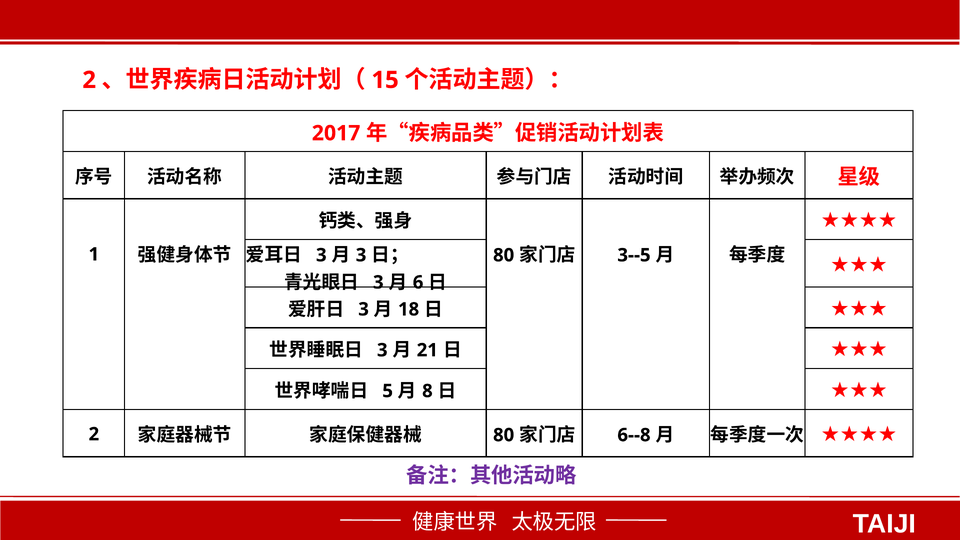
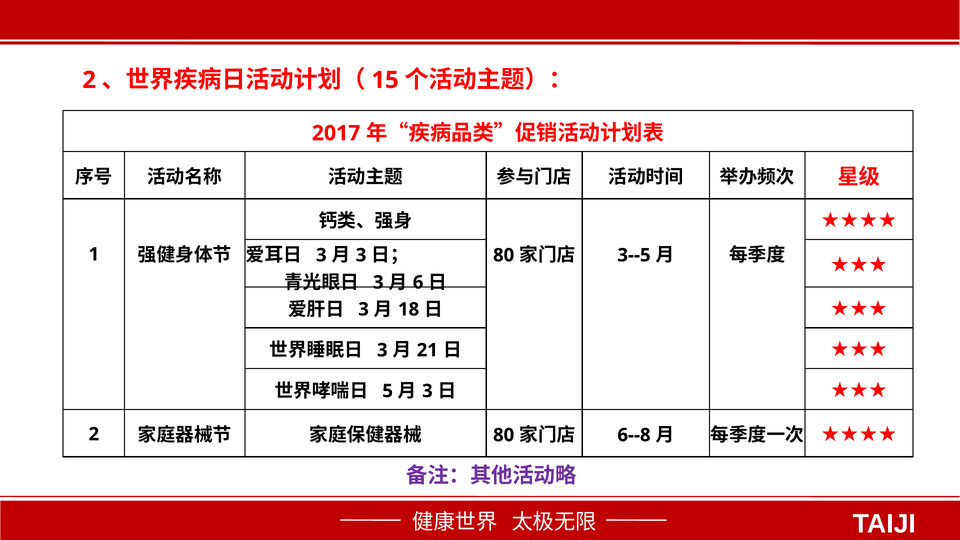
8 at (427, 391): 8 -> 3
